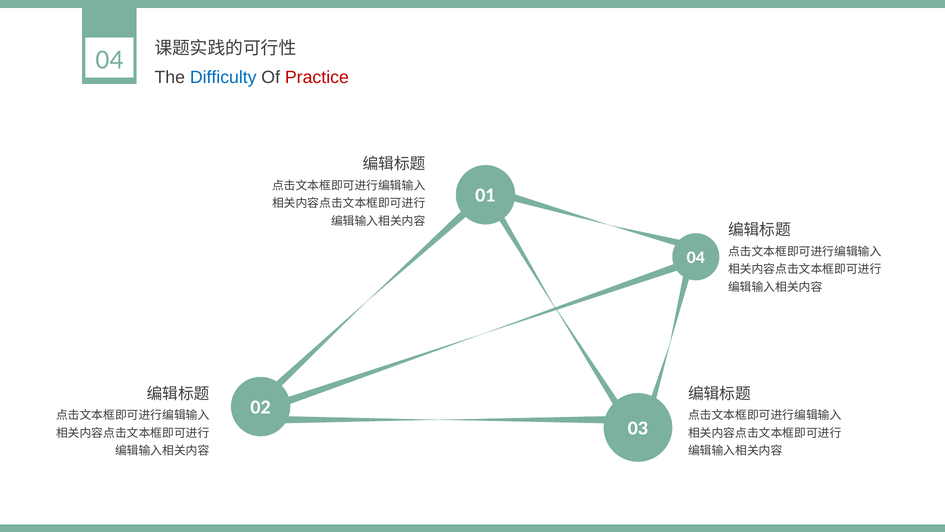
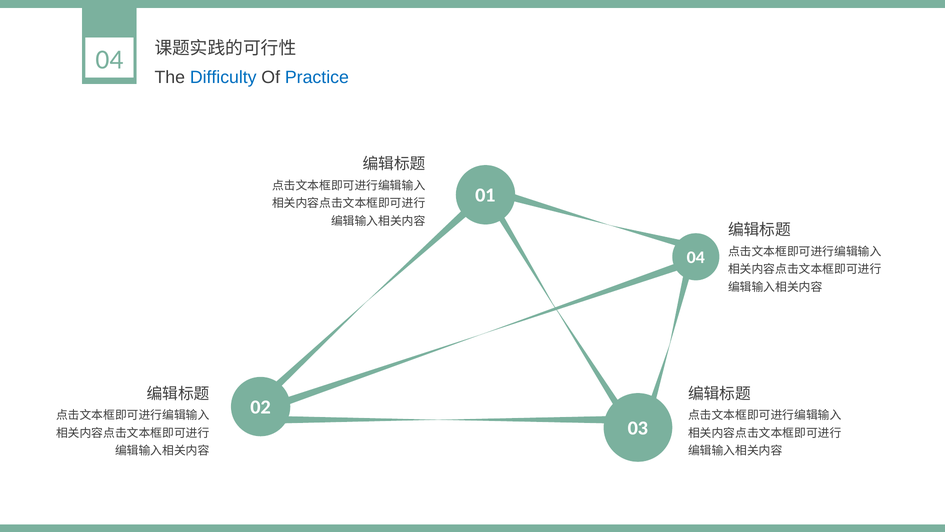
Practice colour: red -> blue
